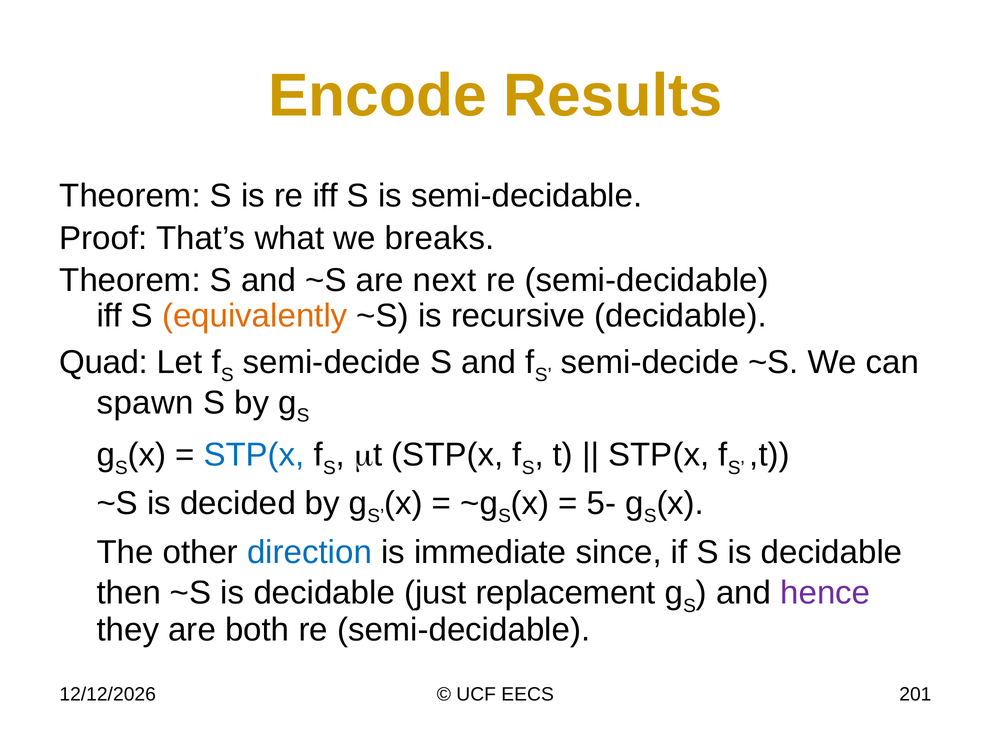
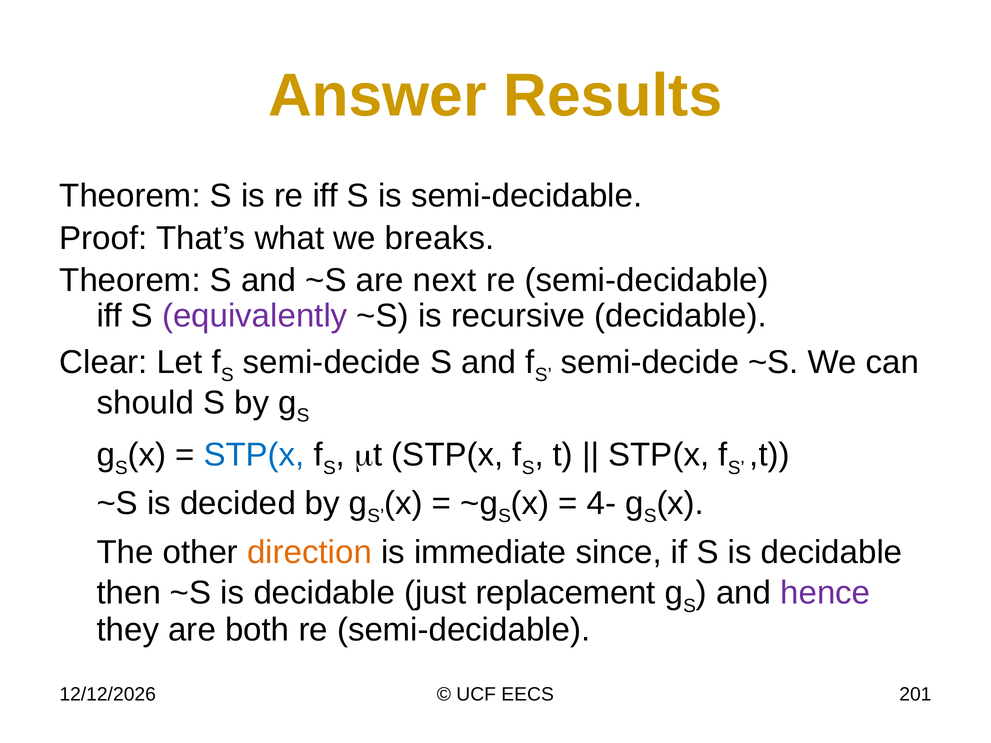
Encode: Encode -> Answer
equivalently colour: orange -> purple
Quad: Quad -> Clear
spawn: spawn -> should
5-: 5- -> 4-
direction colour: blue -> orange
